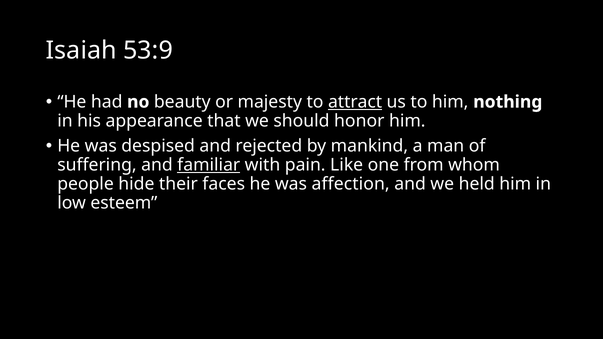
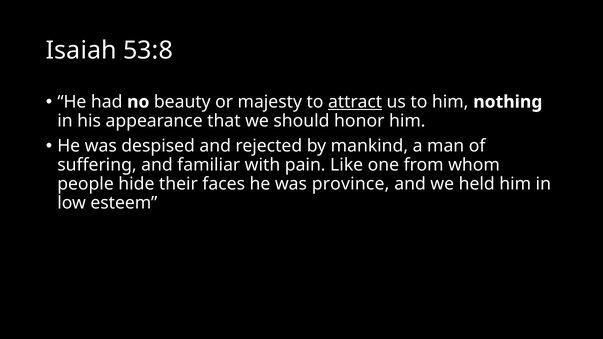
53:9: 53:9 -> 53:8
familiar underline: present -> none
affection: affection -> province
